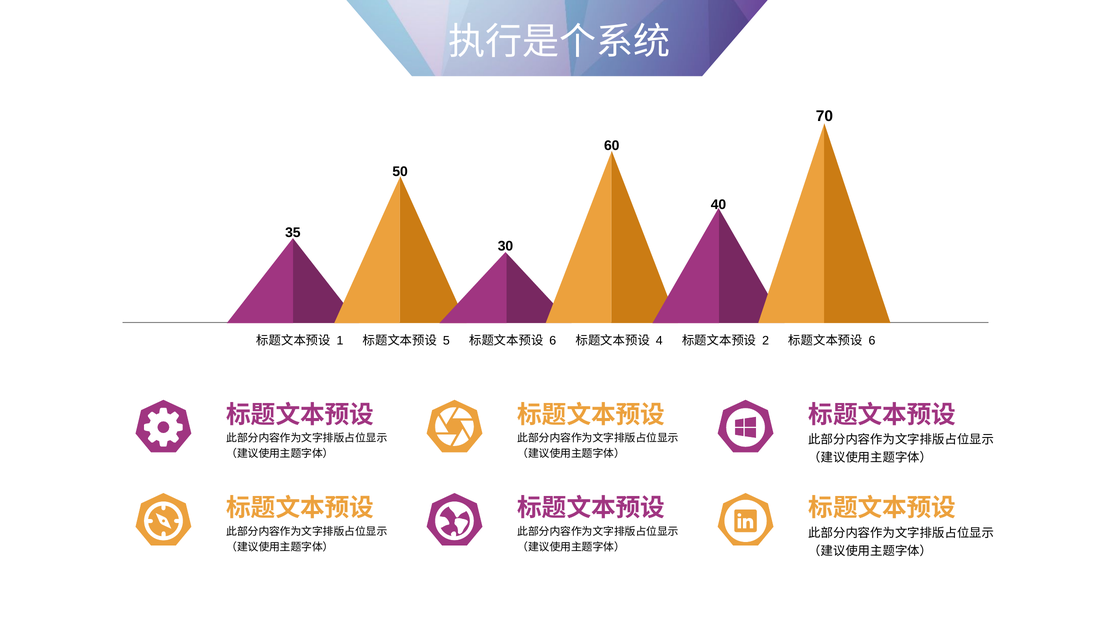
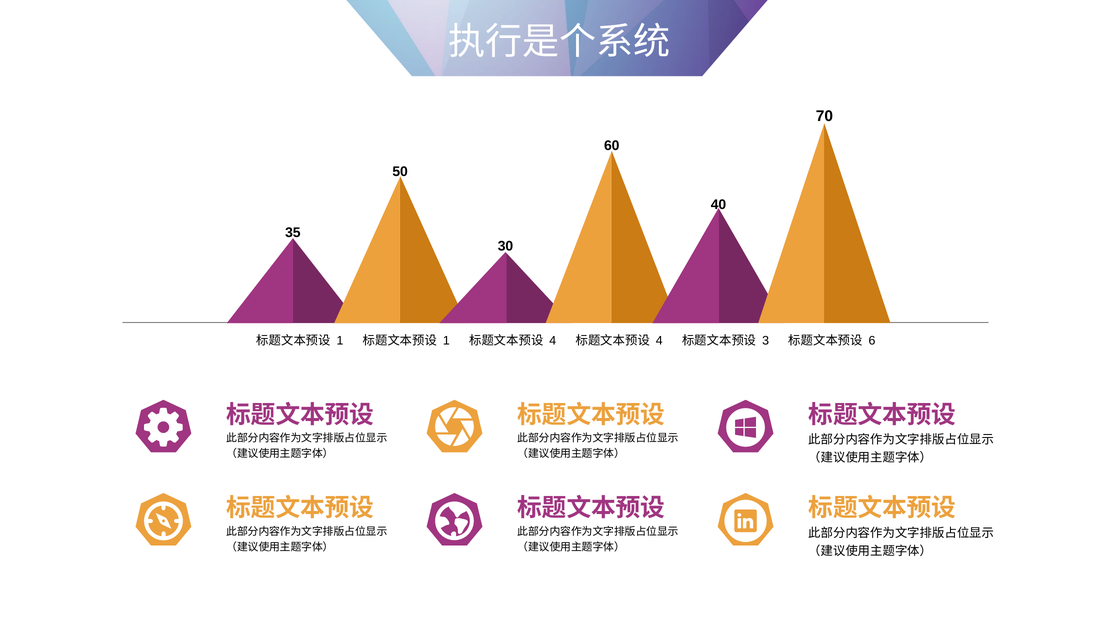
5 at (446, 341): 5 -> 1
6 at (553, 341): 6 -> 4
2: 2 -> 3
